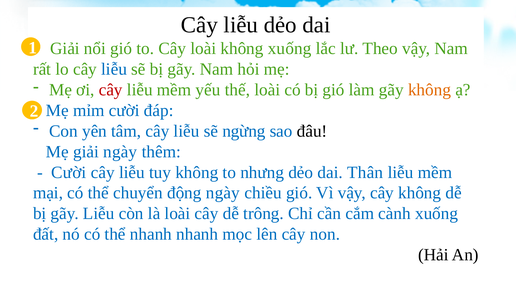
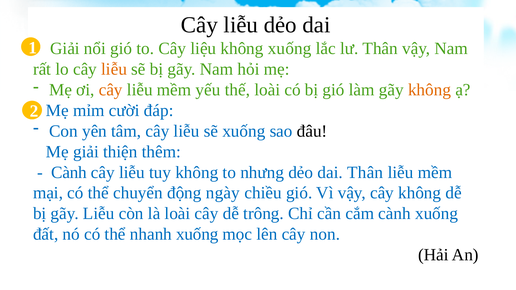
Cây loài: loài -> liệu
lư Theo: Theo -> Thân
liễu at (114, 69) colour: blue -> orange
cây at (111, 90) colour: red -> orange
sẽ ngừng: ngừng -> xuống
giải ngày: ngày -> thiện
Cười at (69, 173): Cười -> Cành
nhanh nhanh: nhanh -> xuống
